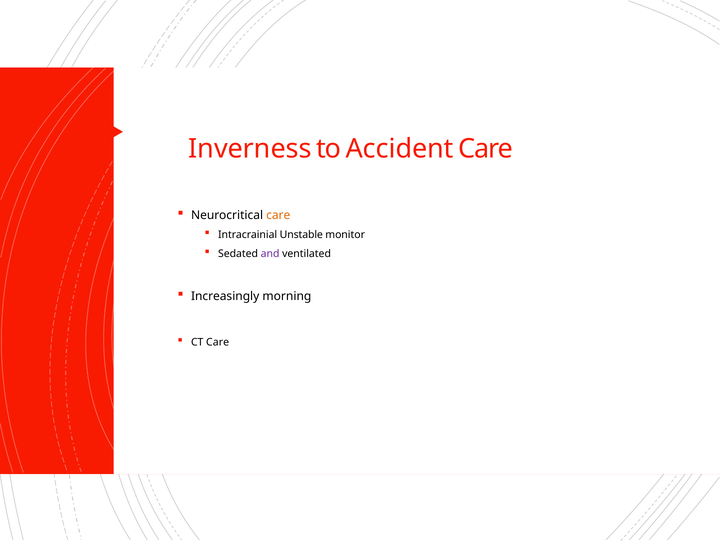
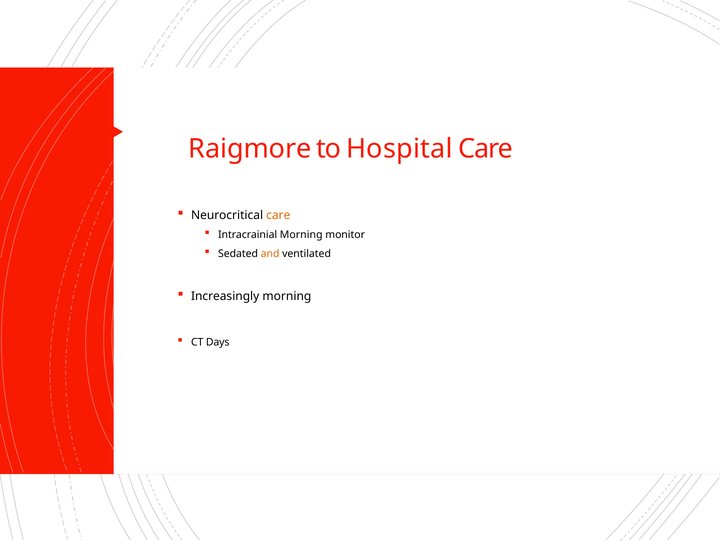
Inverness: Inverness -> Raigmore
Accident: Accident -> Hospital
Intracrainial Unstable: Unstable -> Morning
and colour: purple -> orange
CT Care: Care -> Days
